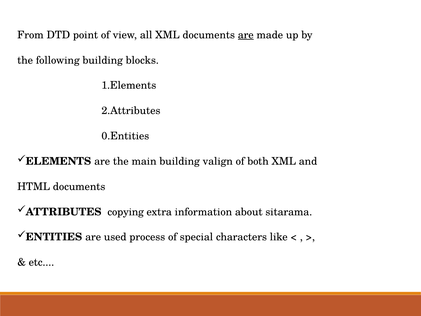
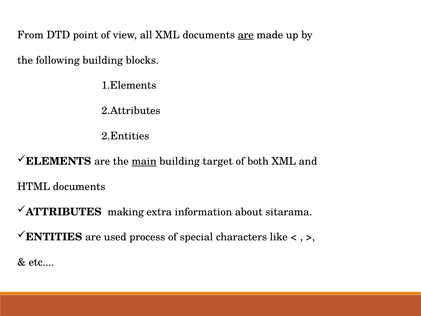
0.Entities: 0.Entities -> 2.Entities
main underline: none -> present
valign: valign -> target
copying: copying -> making
